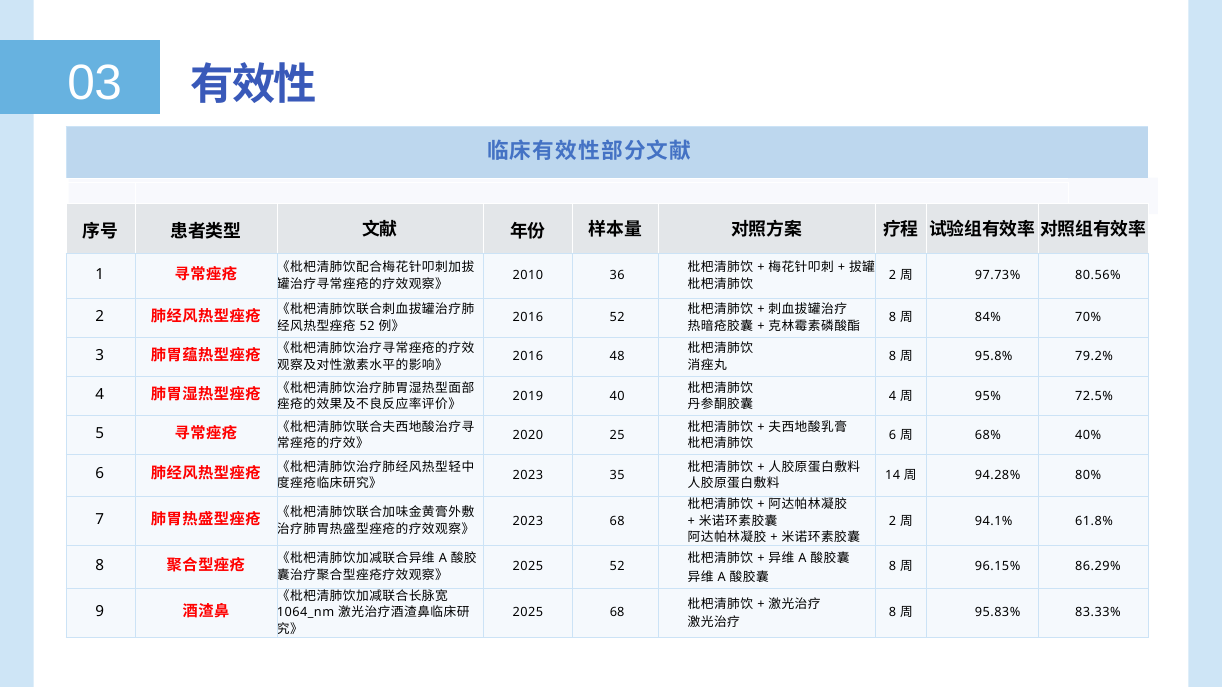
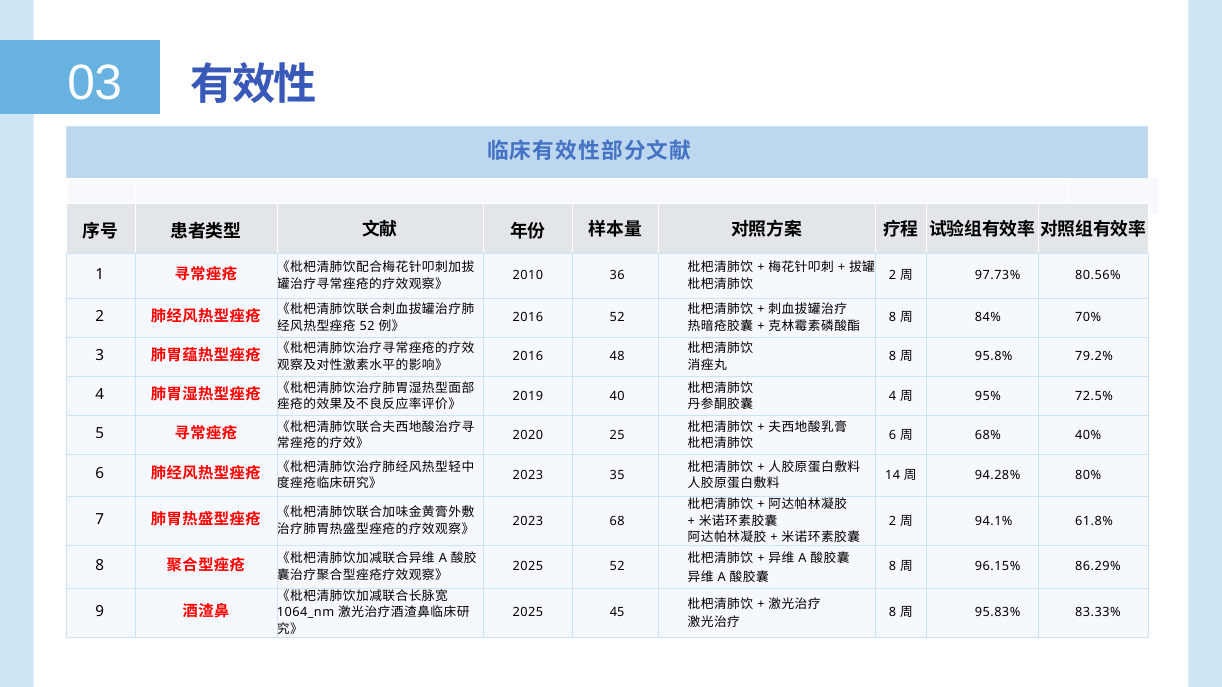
2025 68: 68 -> 45
